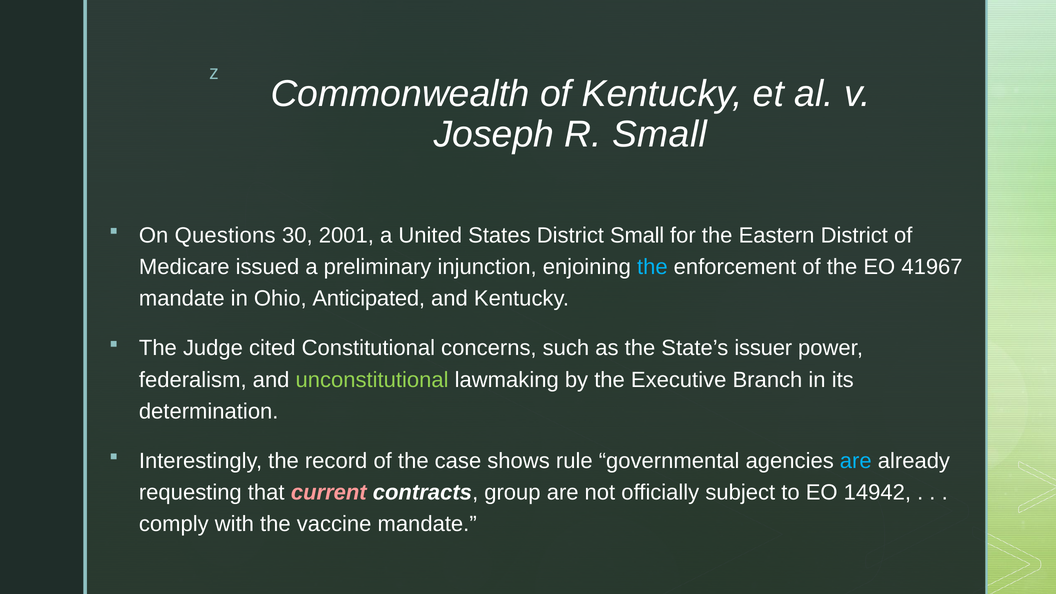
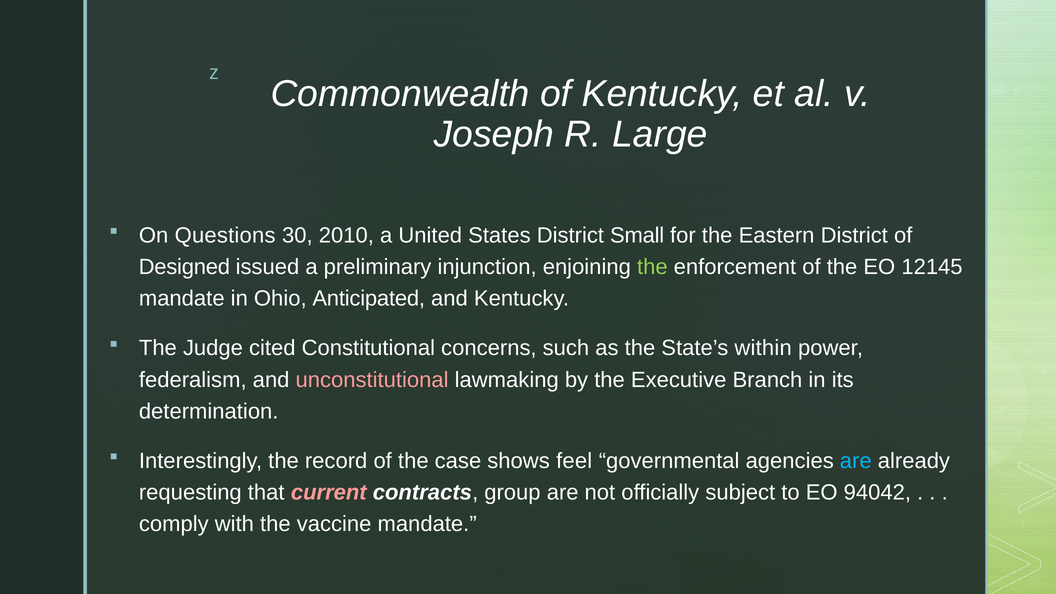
R Small: Small -> Large
2001: 2001 -> 2010
Medicare: Medicare -> Designed
the at (652, 267) colour: light blue -> light green
41967: 41967 -> 12145
issuer: issuer -> within
unconstitutional colour: light green -> pink
rule: rule -> feel
14942: 14942 -> 94042
